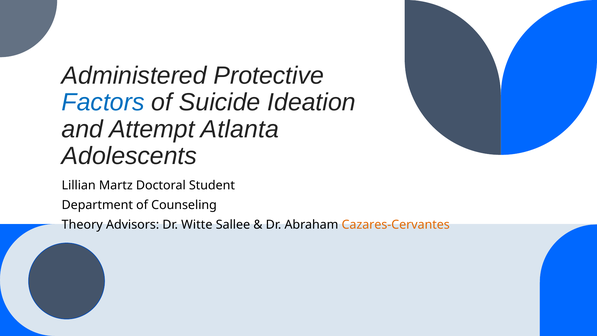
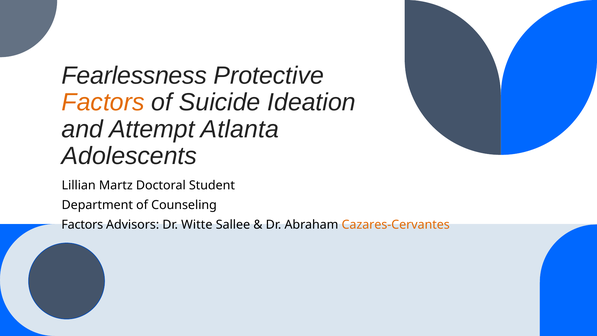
Administered: Administered -> Fearlessness
Factors at (103, 102) colour: blue -> orange
Theory at (82, 225): Theory -> Factors
